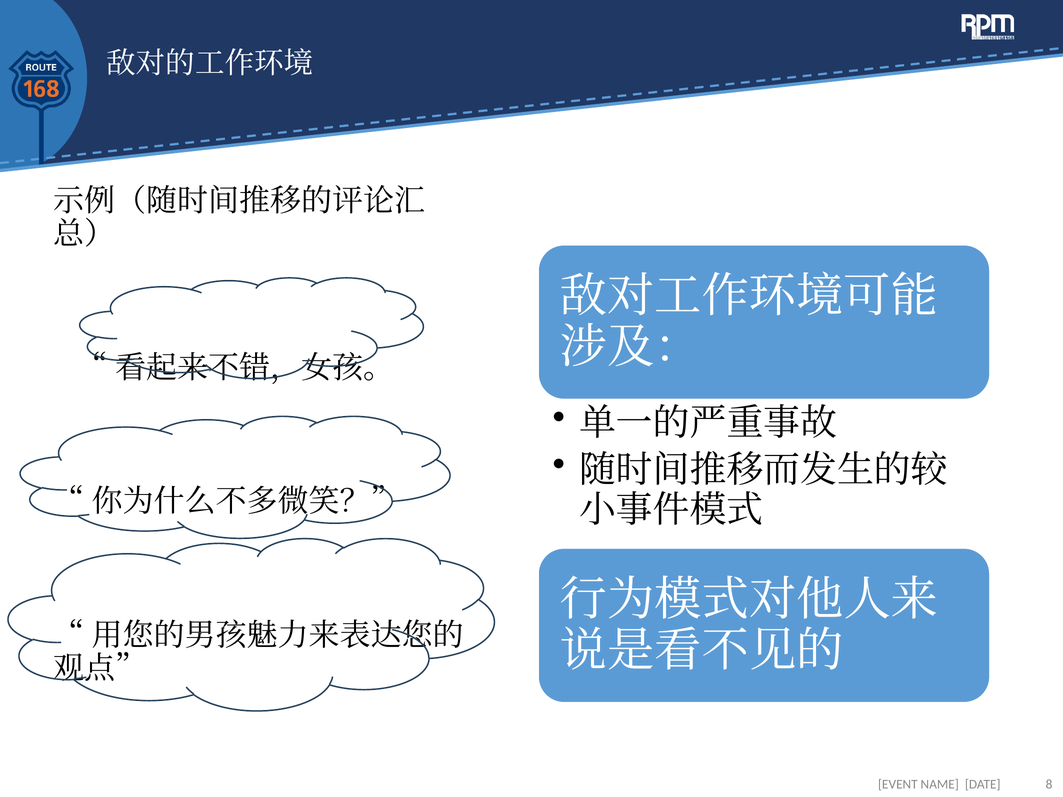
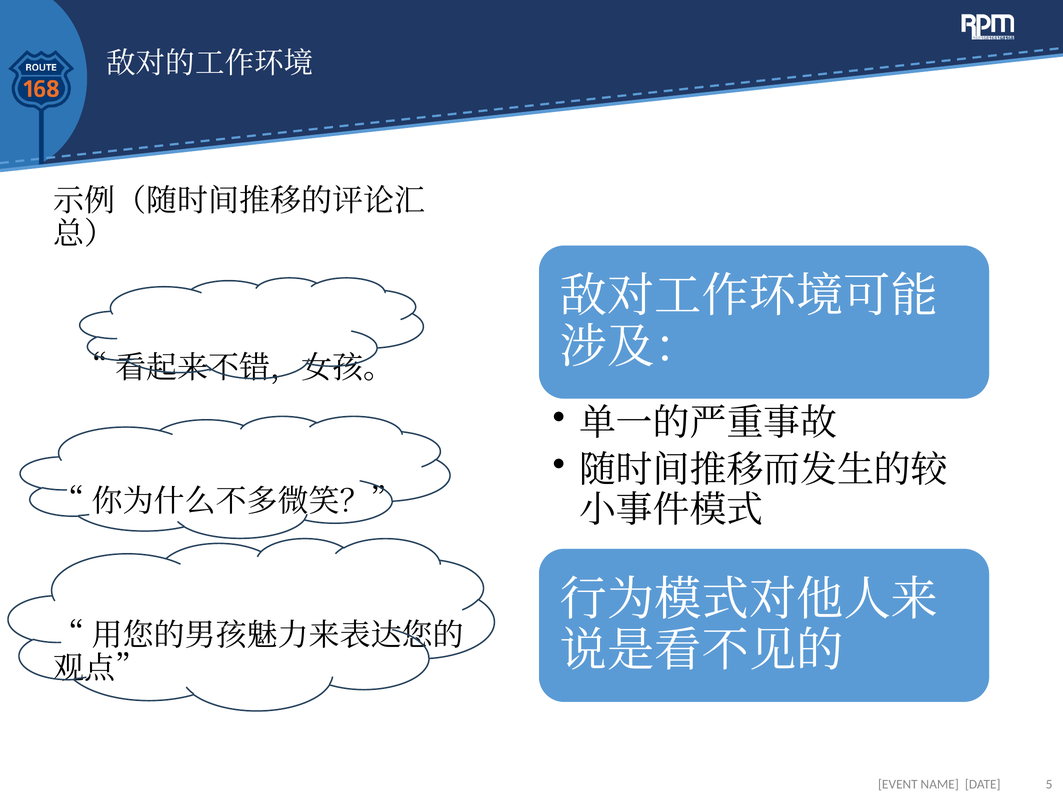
8: 8 -> 5
